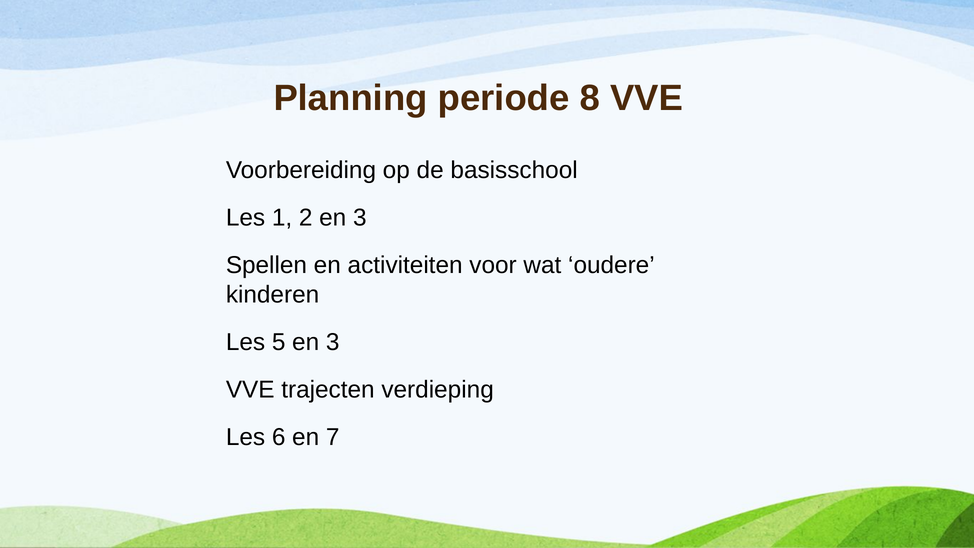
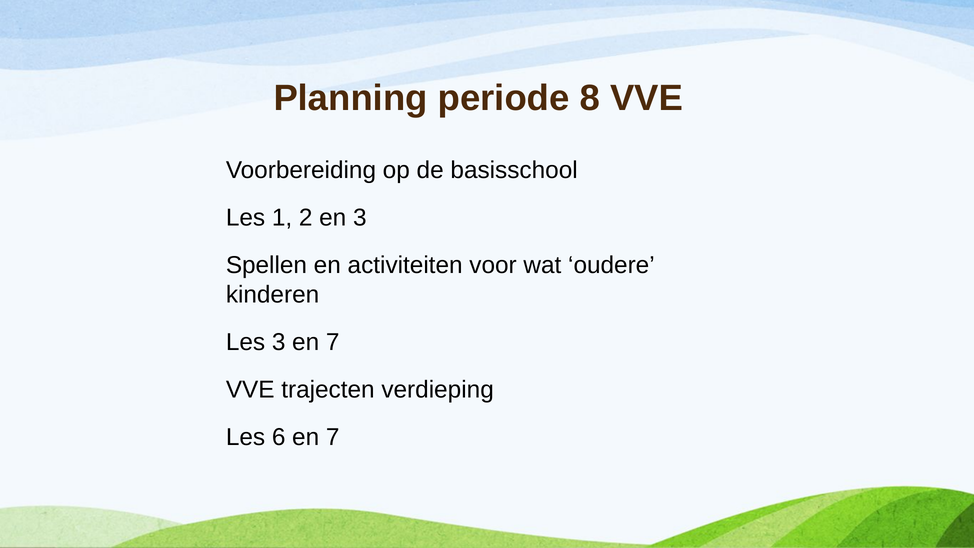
Les 5: 5 -> 3
3 at (333, 342): 3 -> 7
